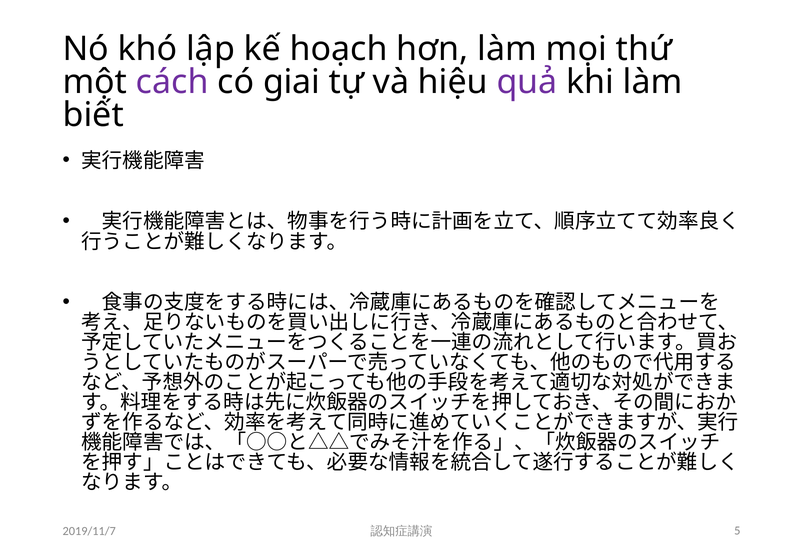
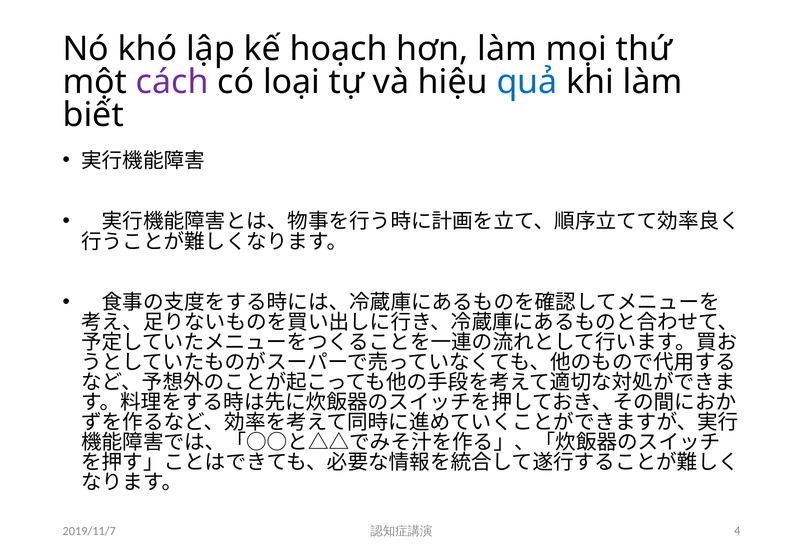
giai: giai -> loại
quả colour: purple -> blue
5: 5 -> 4
